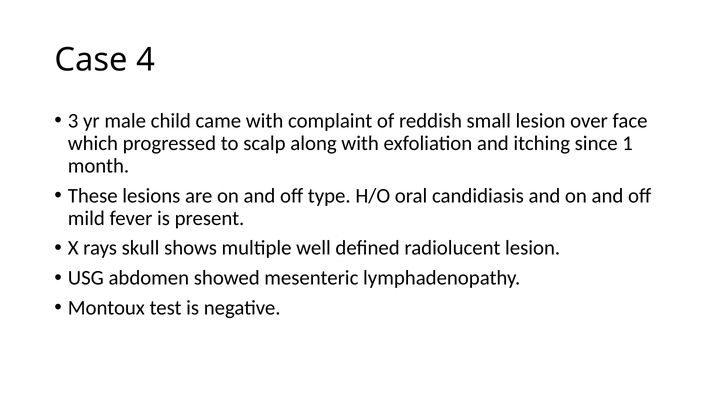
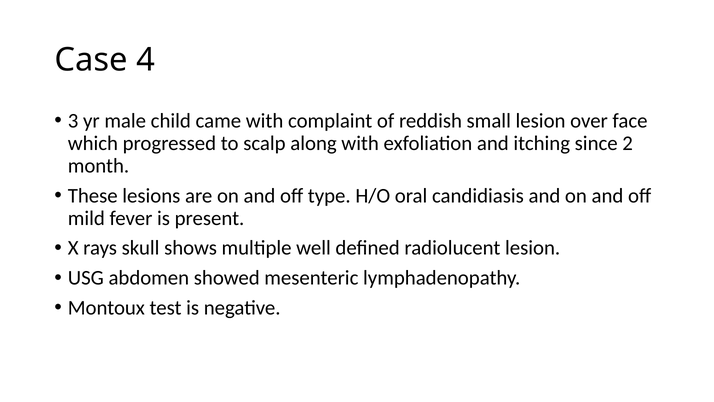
1: 1 -> 2
